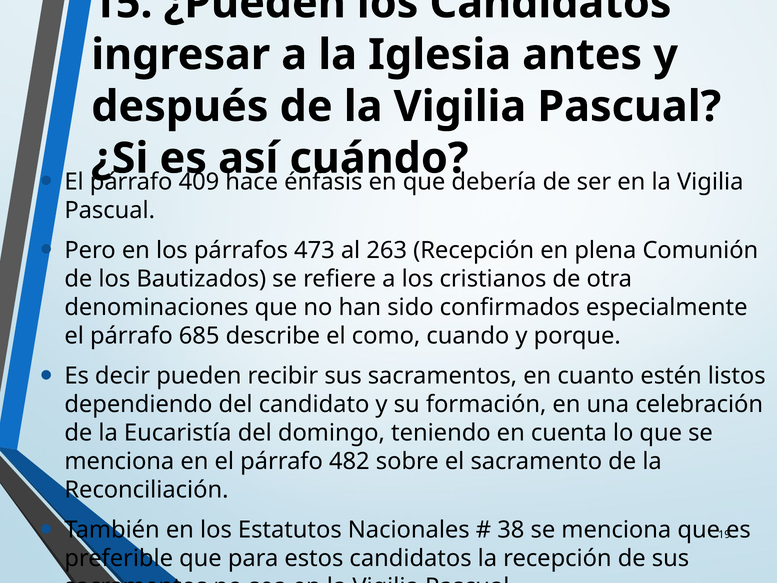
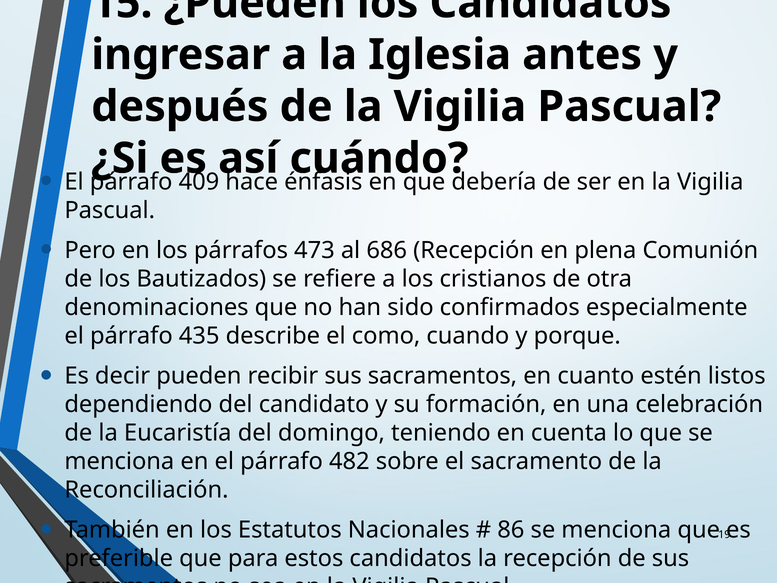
263: 263 -> 686
685: 685 -> 435
38: 38 -> 86
